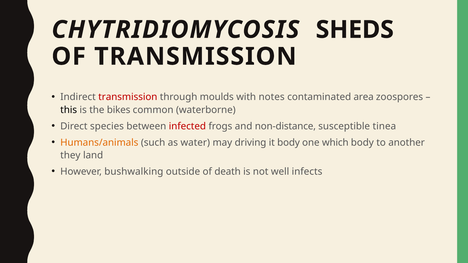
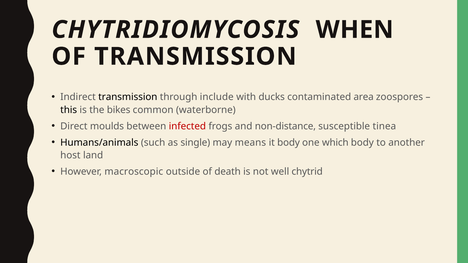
SHEDS: SHEDS -> WHEN
transmission at (128, 97) colour: red -> black
moulds: moulds -> include
notes: notes -> ducks
species: species -> moulds
Humans/animals colour: orange -> black
water: water -> single
driving: driving -> means
they: they -> host
bushwalking: bushwalking -> macroscopic
infects: infects -> chytrid
